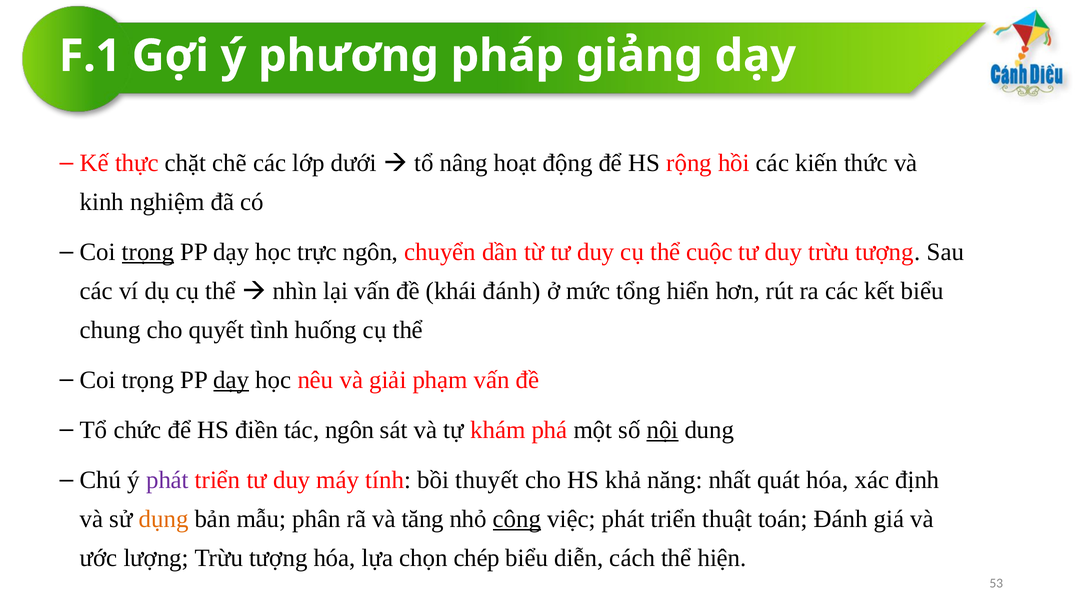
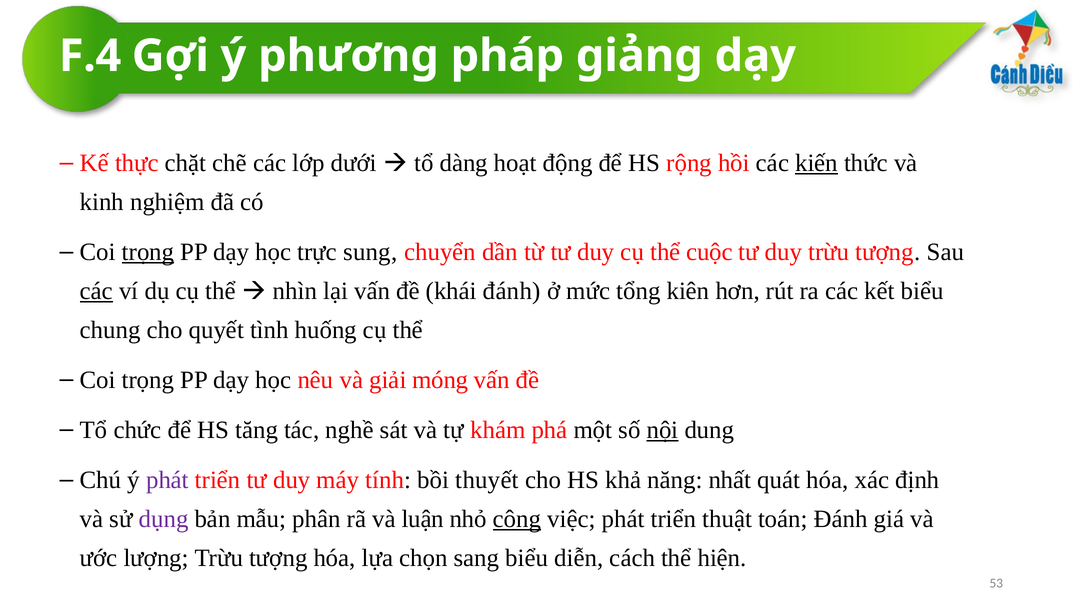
F.1: F.1 -> F.4
nâng: nâng -> dàng
kiến underline: none -> present
trực ngôn: ngôn -> sung
các at (96, 291) underline: none -> present
hiển: hiển -> kiên
dạy at (231, 380) underline: present -> none
phạm: phạm -> móng
điền: điền -> tăng
tác ngôn: ngôn -> nghề
dụng colour: orange -> purple
tăng: tăng -> luận
chép: chép -> sang
